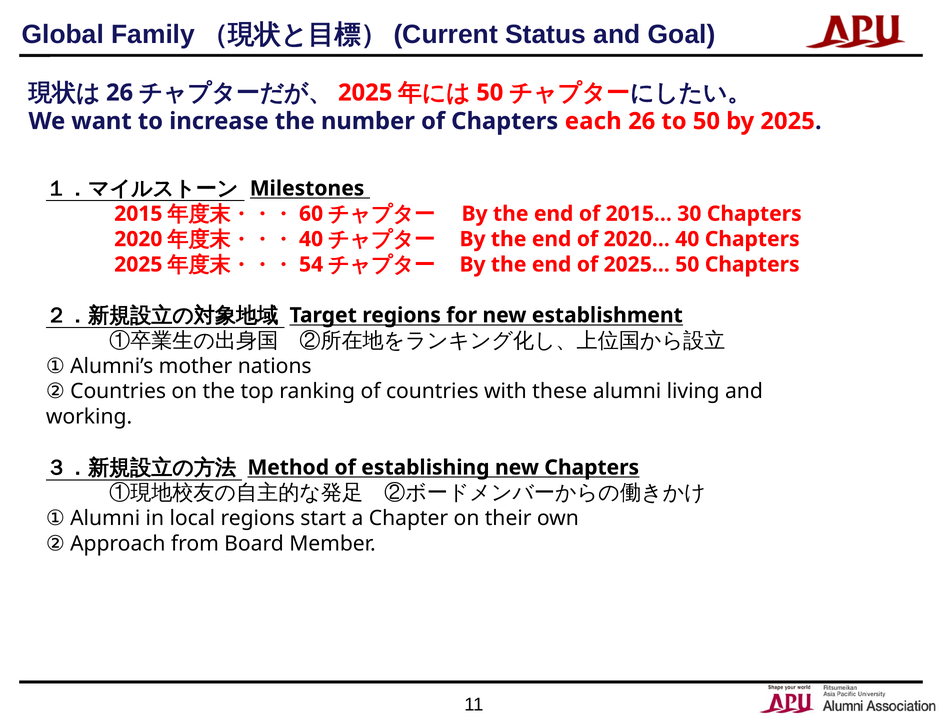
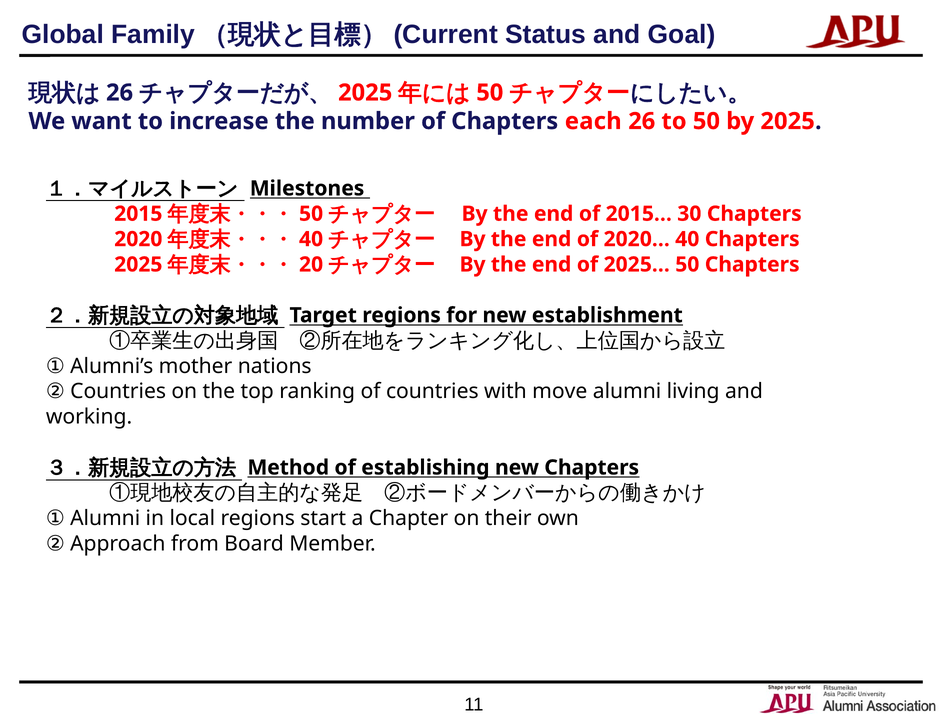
60 at (311, 214): 60 -> 50
54: 54 -> 20
these: these -> move
